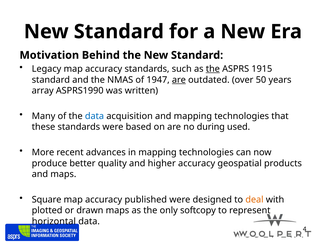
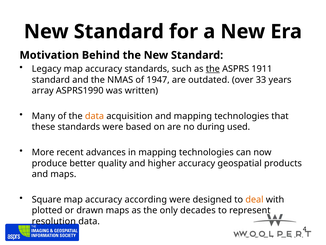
1915: 1915 -> 1911
are at (179, 80) underline: present -> none
50: 50 -> 33
data at (94, 116) colour: blue -> orange
published: published -> according
softcopy: softcopy -> decades
horizontal: horizontal -> resolution
